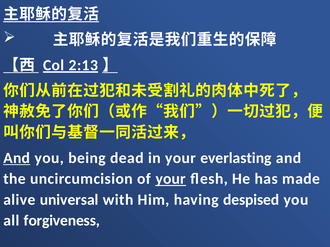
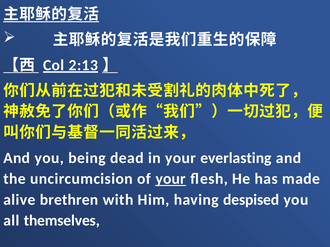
And at (17, 158) underline: present -> none
universal: universal -> brethren
forgiveness: forgiveness -> themselves
